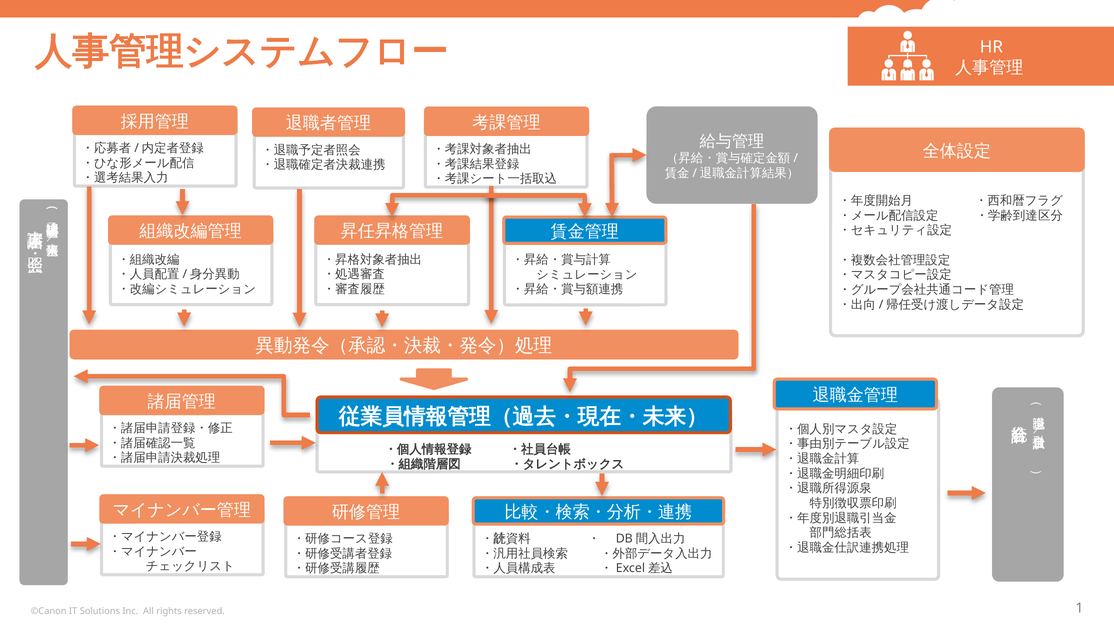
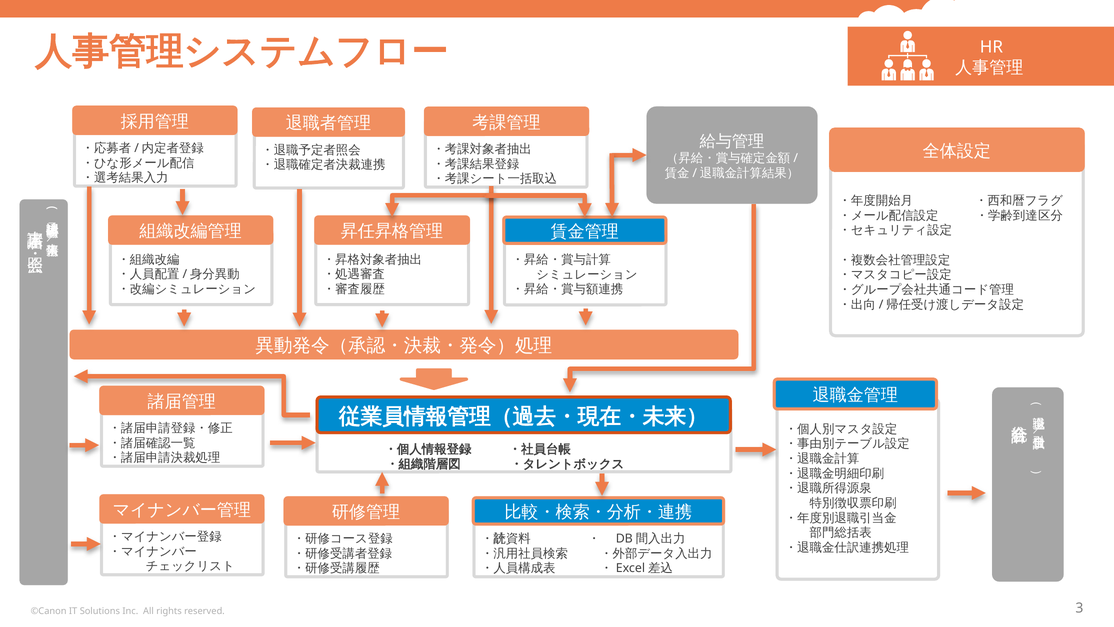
1: 1 -> 3
